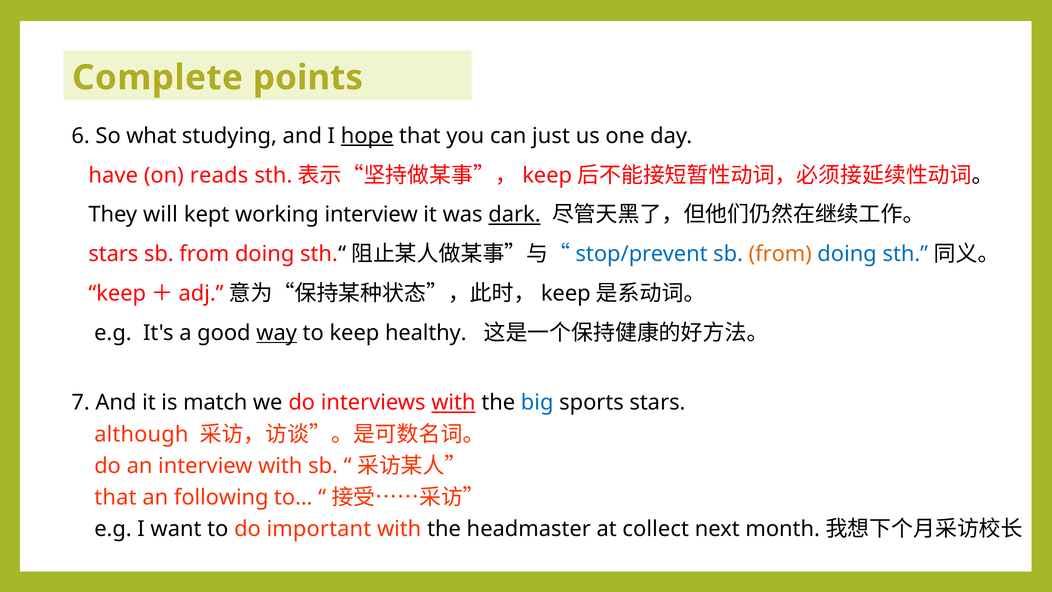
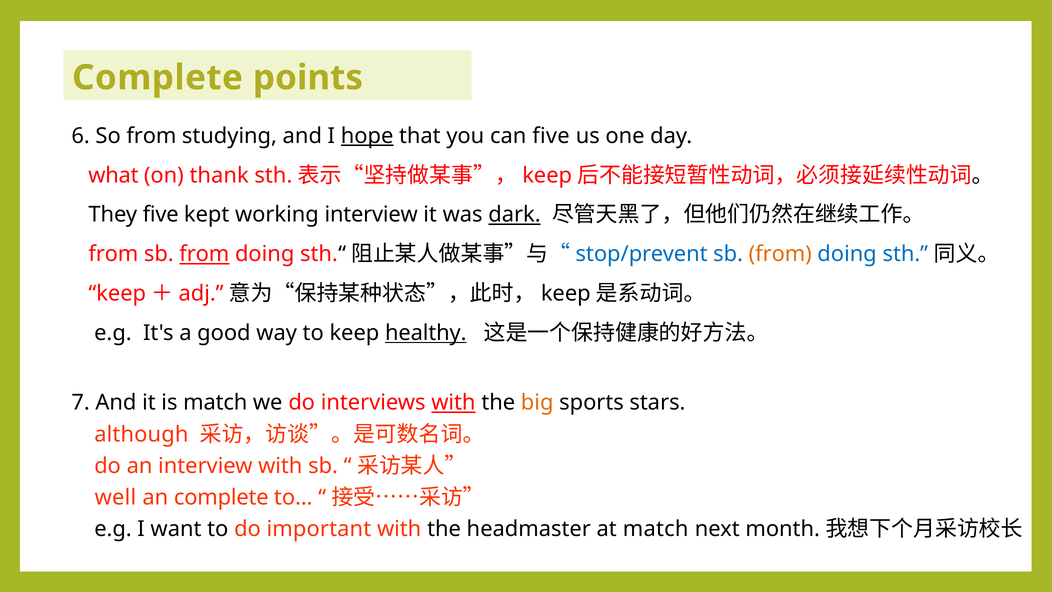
So what: what -> from
can just: just -> five
have: have -> what
reads: reads -> thank
They will: will -> five
stars at (113, 254): stars -> from
from at (204, 254) underline: none -> present
way underline: present -> none
healthy underline: none -> present
big colour: blue -> orange
that at (115, 497): that -> well
an following: following -> complete
at collect: collect -> match
